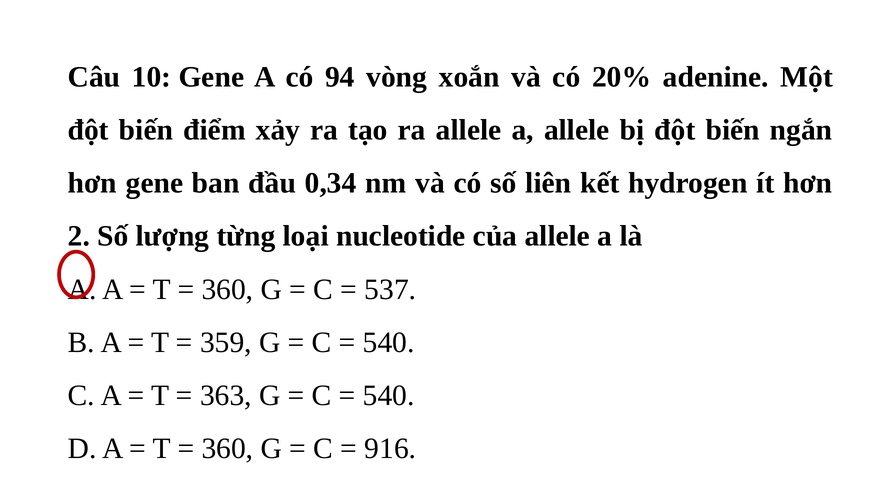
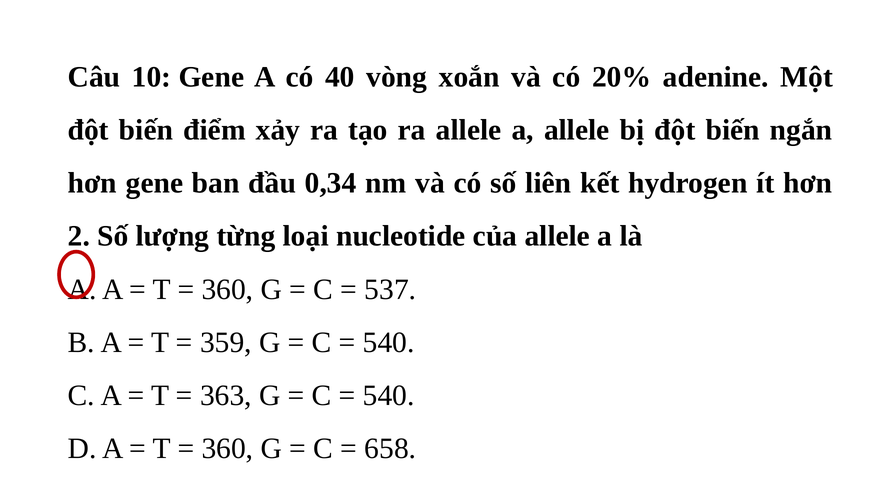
94: 94 -> 40
916: 916 -> 658
